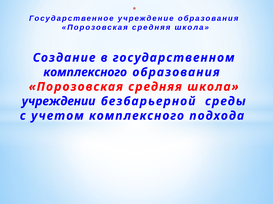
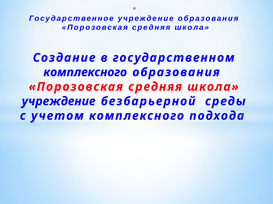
учреждении at (59, 102): учреждении -> учреждение
